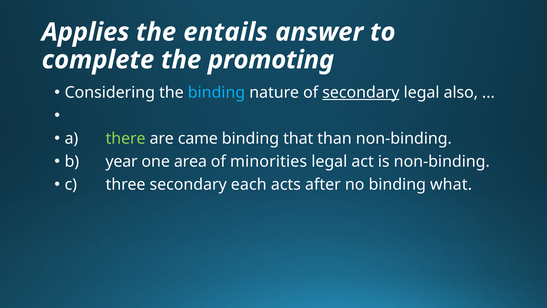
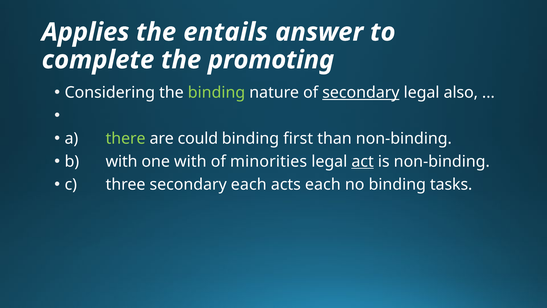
binding at (216, 92) colour: light blue -> light green
came: came -> could
that: that -> first
b year: year -> with
one area: area -> with
act underline: none -> present
acts after: after -> each
what: what -> tasks
